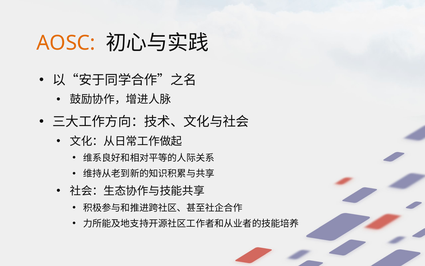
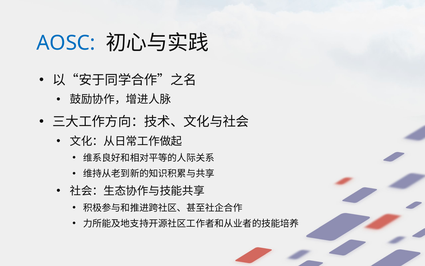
AOSC colour: orange -> blue
